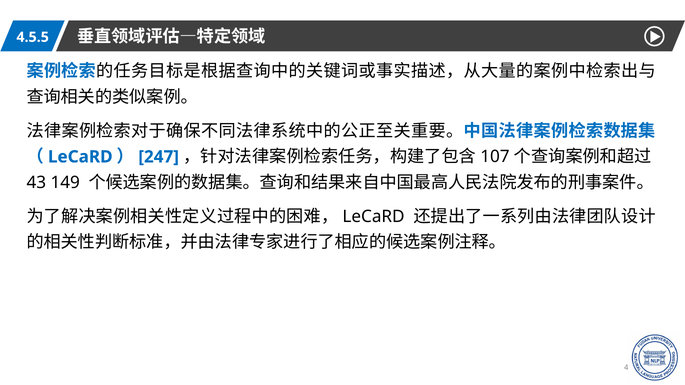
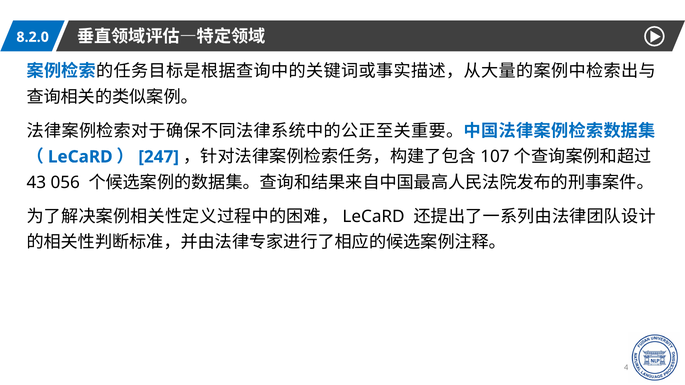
4.5.5: 4.5.5 -> 8.2.0
149: 149 -> 056
